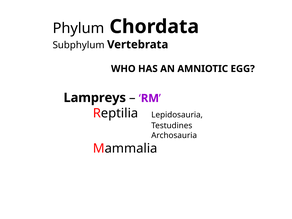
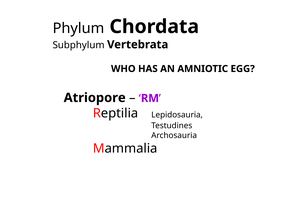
Lampreys: Lampreys -> Atriopore
